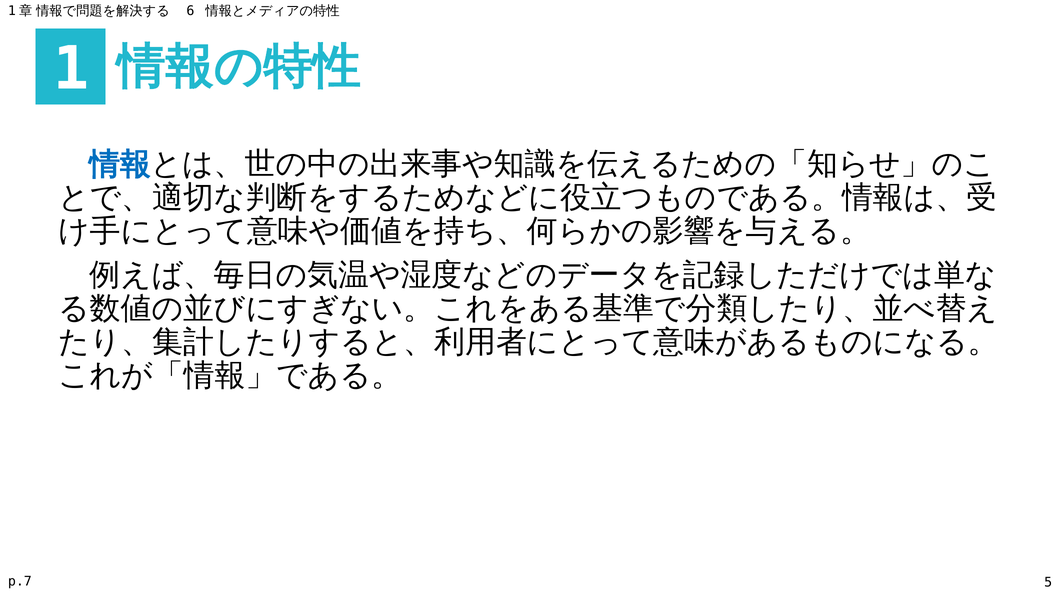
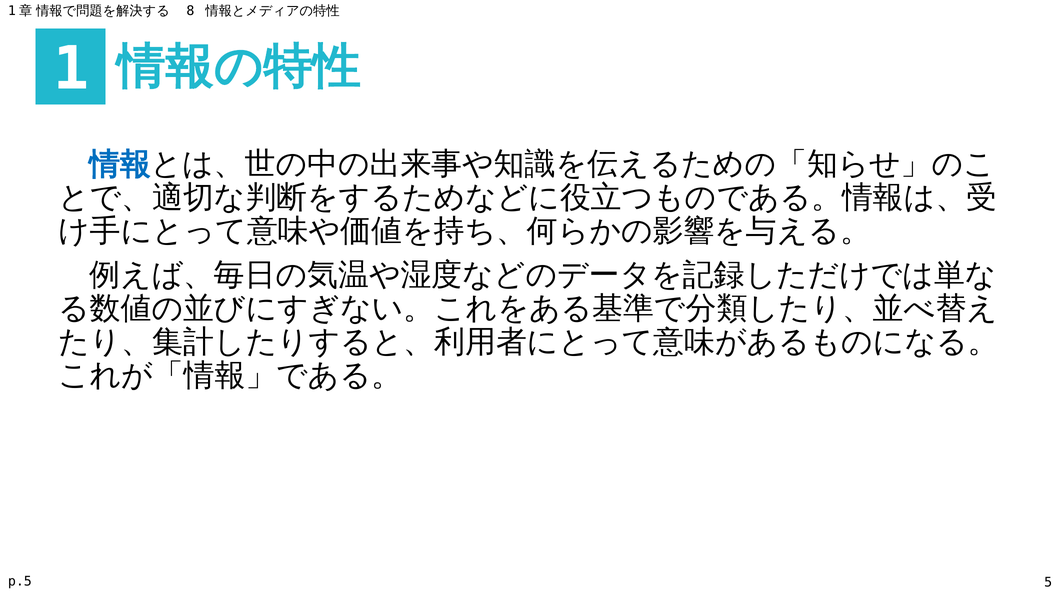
6: 6 -> 8
p.7: p.7 -> p.5
